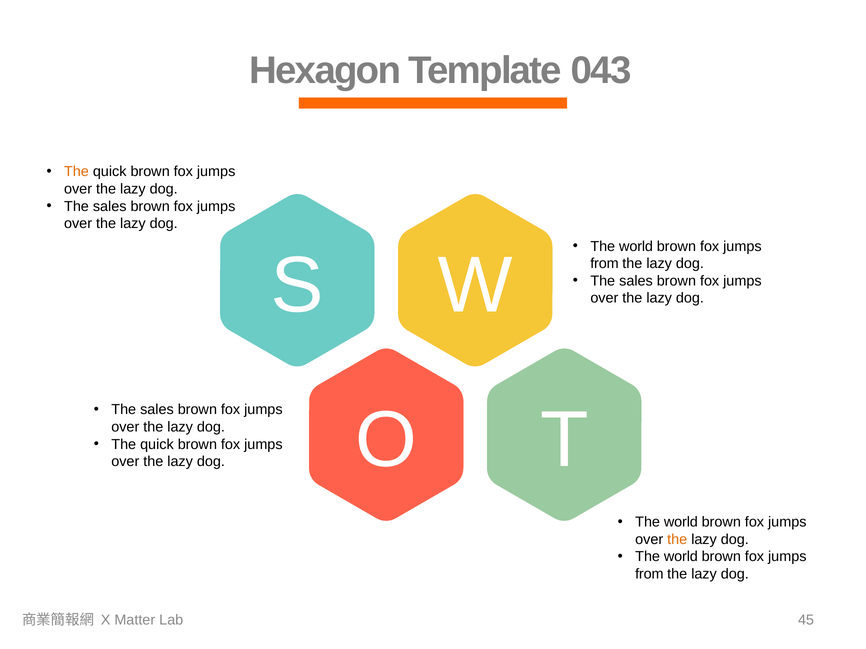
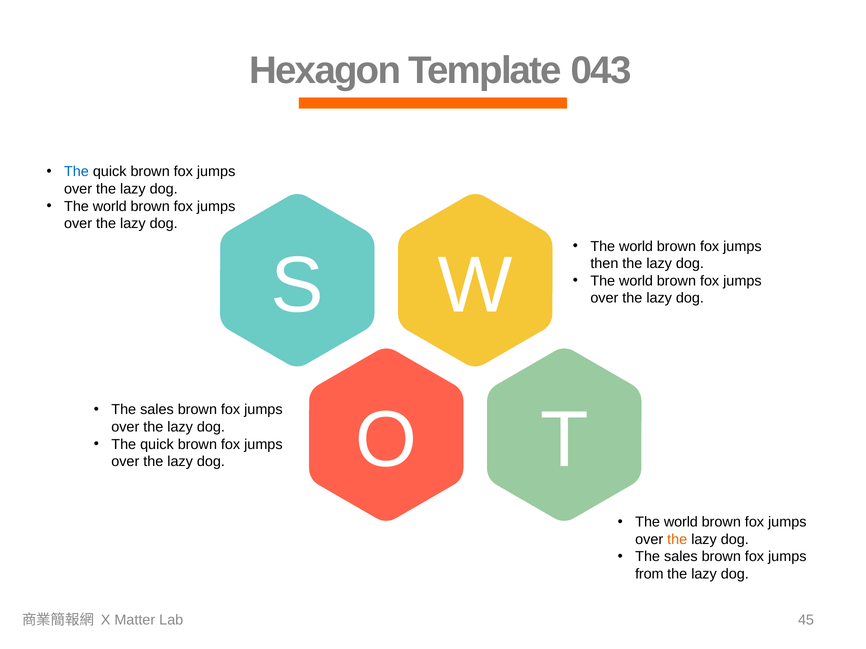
The at (76, 172) colour: orange -> blue
sales at (110, 206): sales -> world
from at (604, 264): from -> then
sales at (636, 281): sales -> world
world at (681, 557): world -> sales
